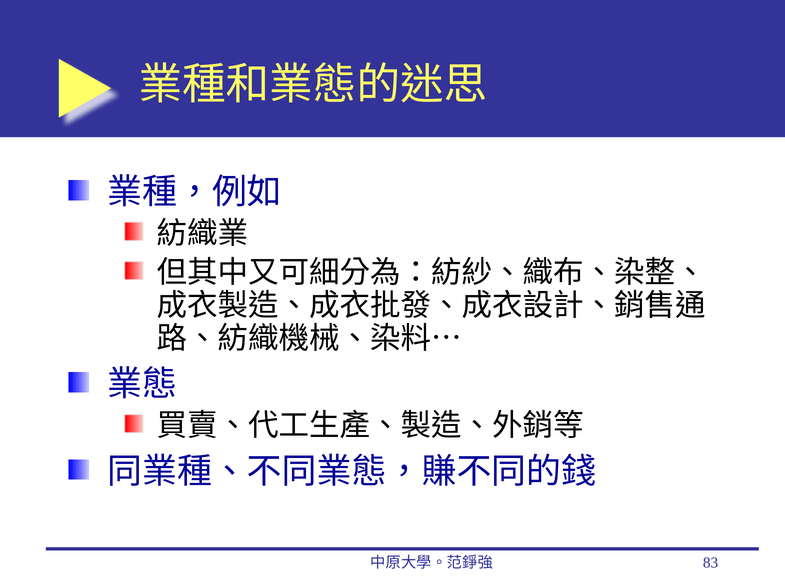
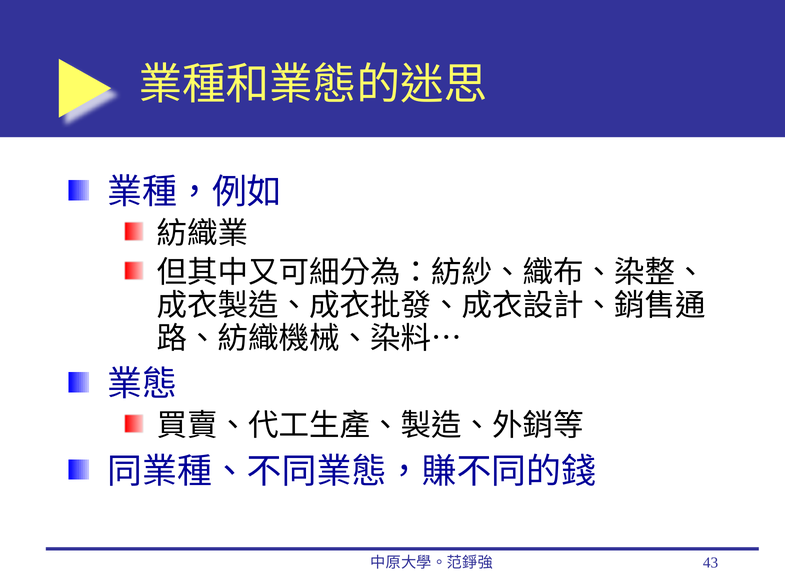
83: 83 -> 43
